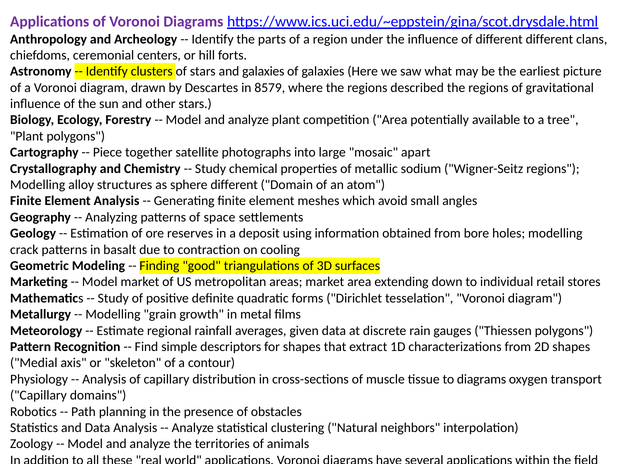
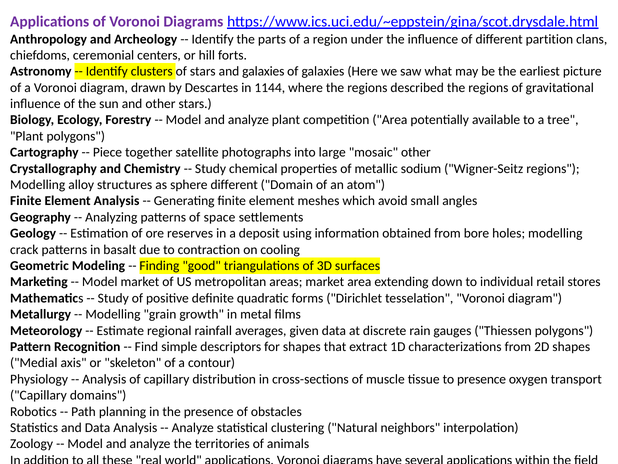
different different: different -> partition
8579: 8579 -> 1144
mosaic apart: apart -> other
to diagrams: diagrams -> presence
